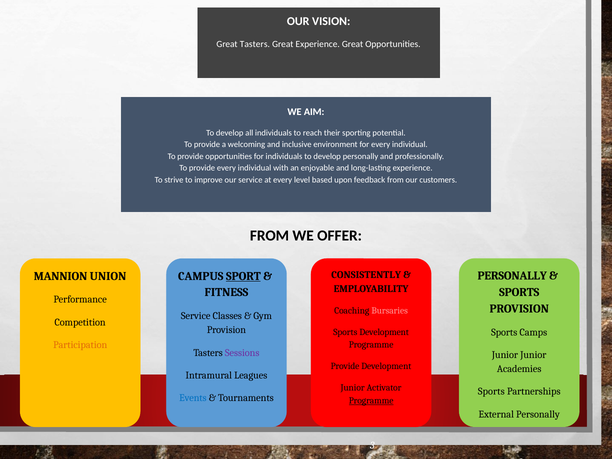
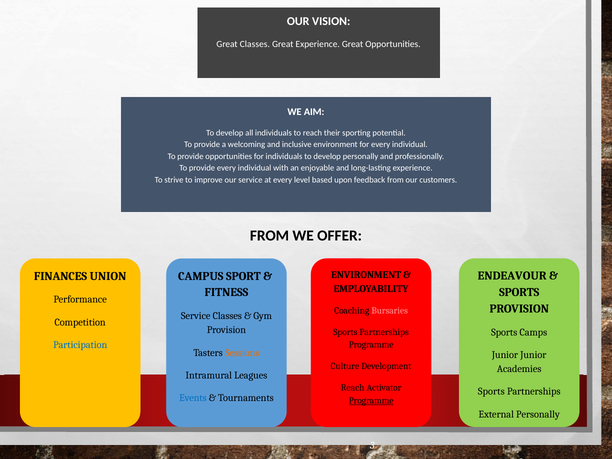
Great Tasters: Tasters -> Classes
CONSISTENTLY at (366, 275): CONSISTENTLY -> ENVIRONMENT
PERSONALLY at (512, 276): PERSONALLY -> ENDEAVOUR
MANNION: MANNION -> FINANCES
SPORT underline: present -> none
Development at (384, 332): Development -> Partnerships
Participation colour: orange -> blue
Sessions colour: purple -> orange
Provide at (345, 366): Provide -> Culture
Junior at (353, 388): Junior -> Reach
